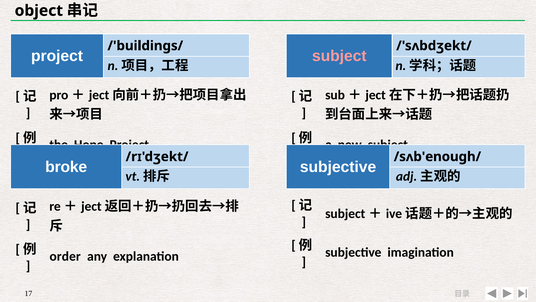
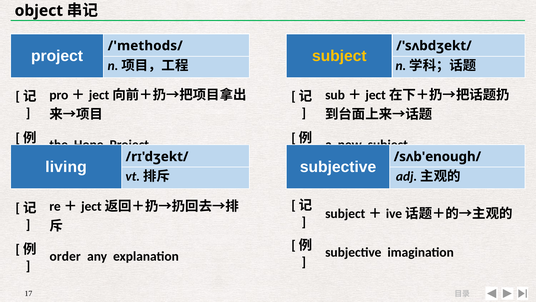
/'buildings/: /'buildings/ -> /'methods/
subject at (339, 56) colour: pink -> yellow
broke: broke -> living
